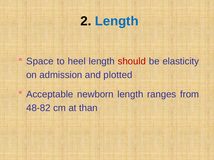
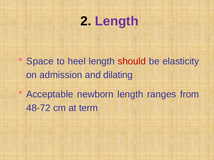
Length at (117, 21) colour: blue -> purple
plotted: plotted -> dilating
48-82: 48-82 -> 48-72
than: than -> term
